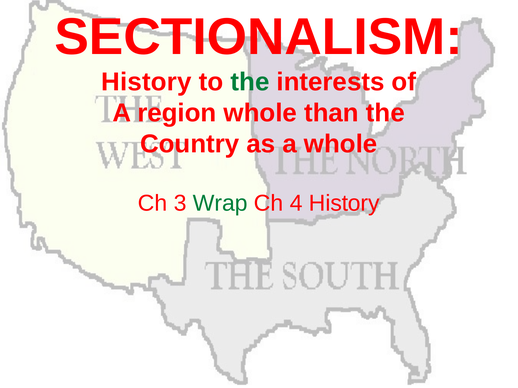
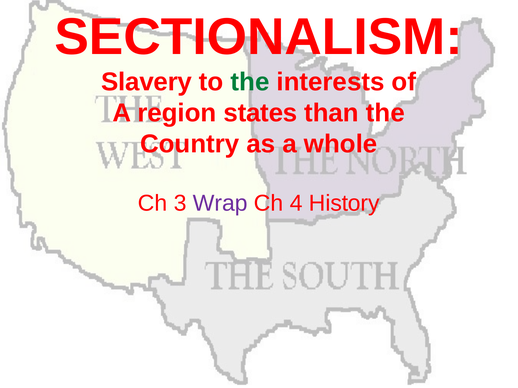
History at (146, 82): History -> Slavery
region whole: whole -> states
Wrap colour: green -> purple
